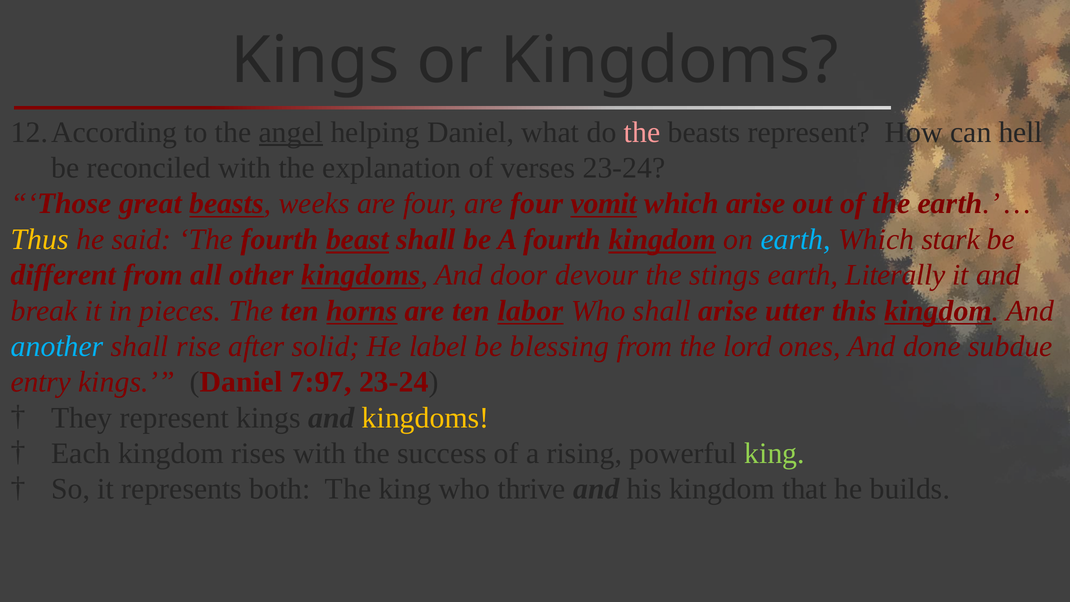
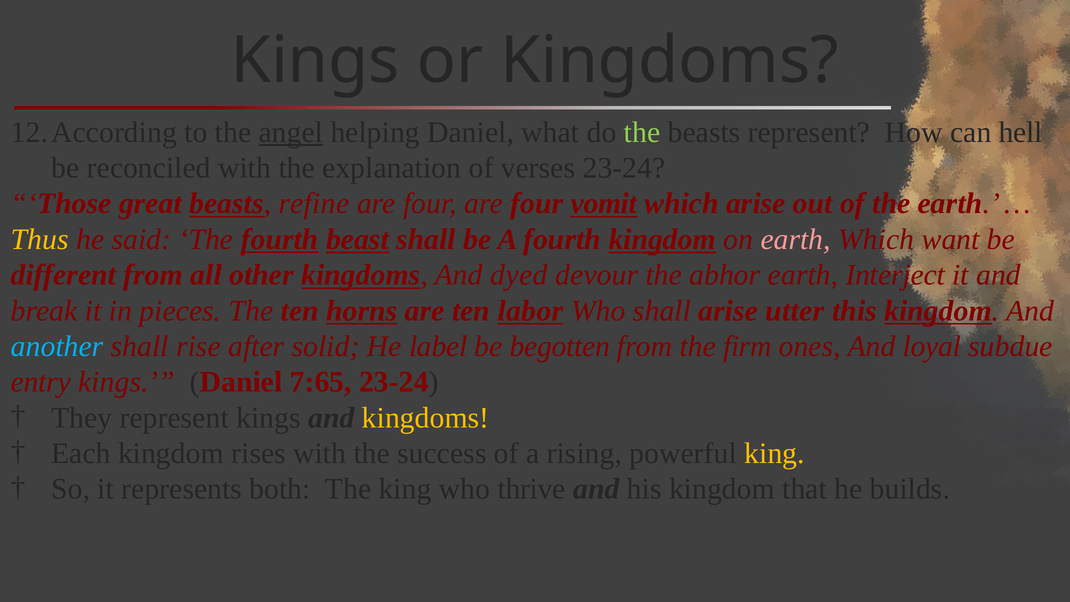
the at (642, 132) colour: pink -> light green
weeks: weeks -> refine
fourth at (280, 239) underline: none -> present
earth at (796, 239) colour: light blue -> pink
stark: stark -> want
door: door -> dyed
stings: stings -> abhor
Literally: Literally -> Interject
blessing: blessing -> begotten
lord: lord -> firm
done: done -> loyal
7:97: 7:97 -> 7:65
king at (775, 453) colour: light green -> yellow
